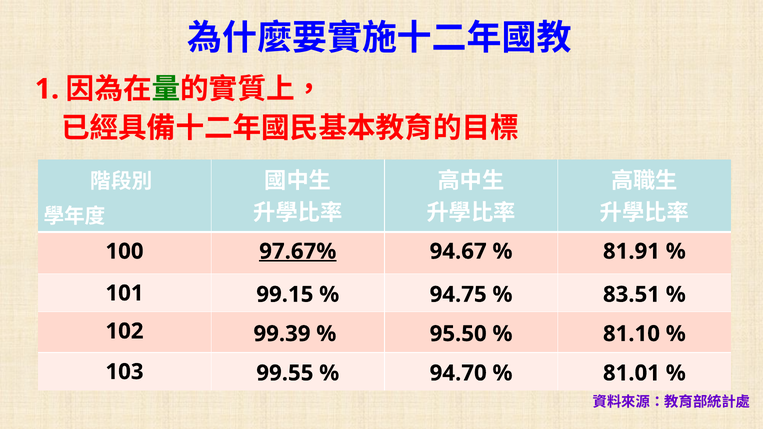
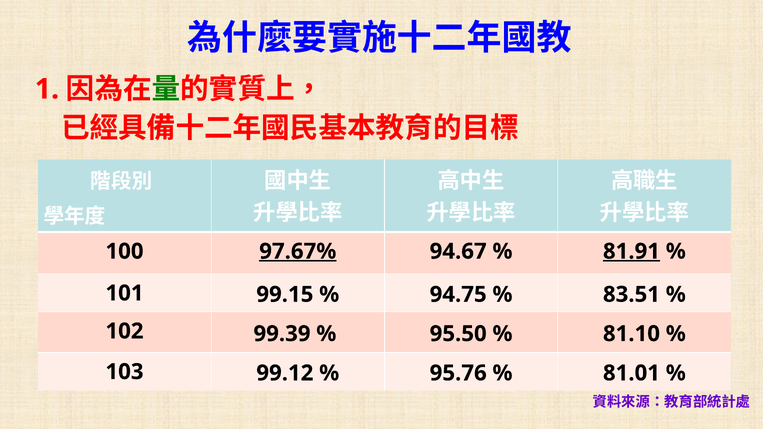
81.91 underline: none -> present
99.55: 99.55 -> 99.12
94.70: 94.70 -> 95.76
